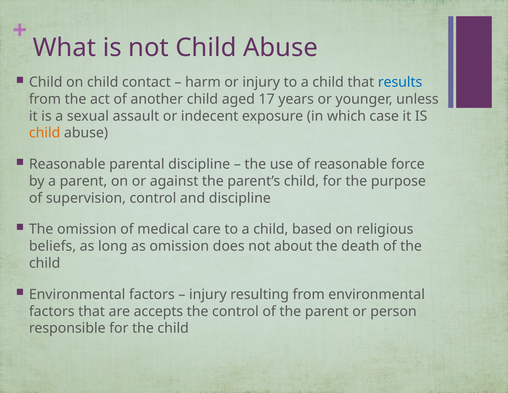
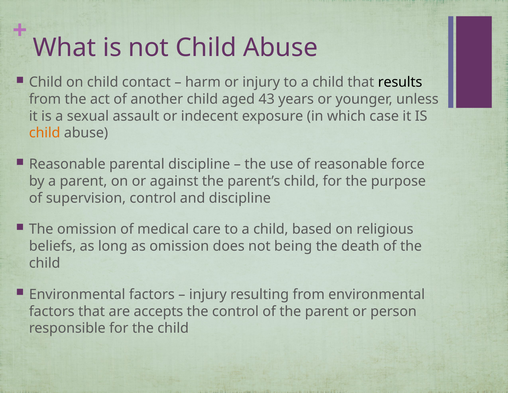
results colour: blue -> black
17: 17 -> 43
about: about -> being
